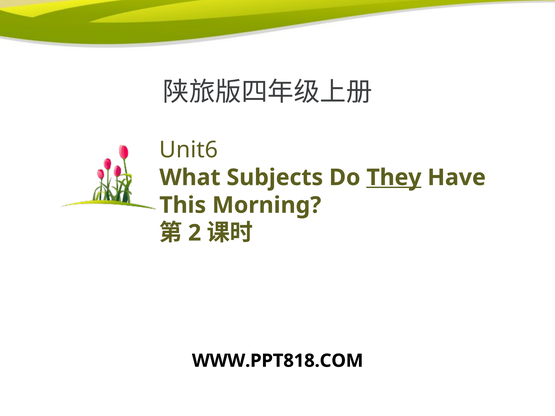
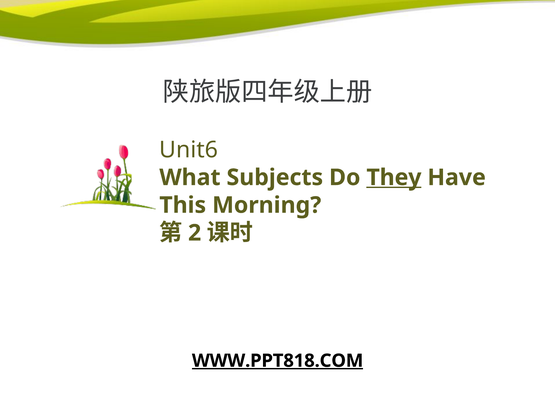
WWW.PPT818.COM underline: none -> present
